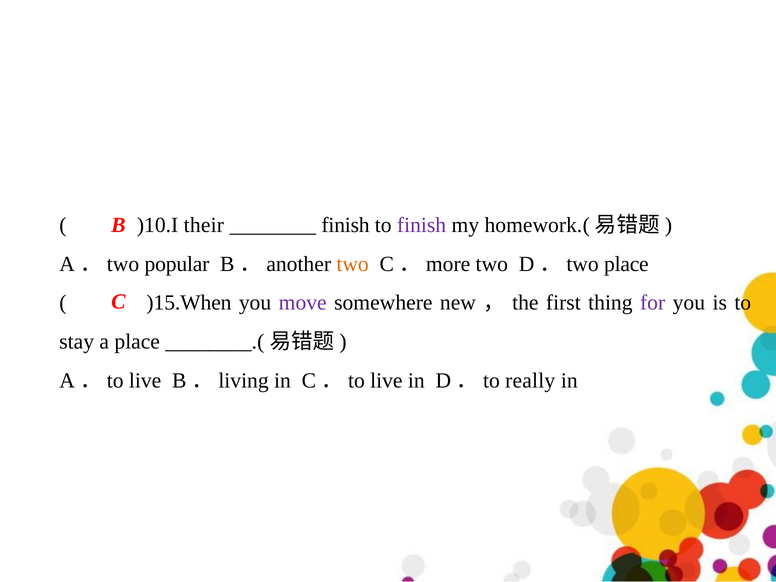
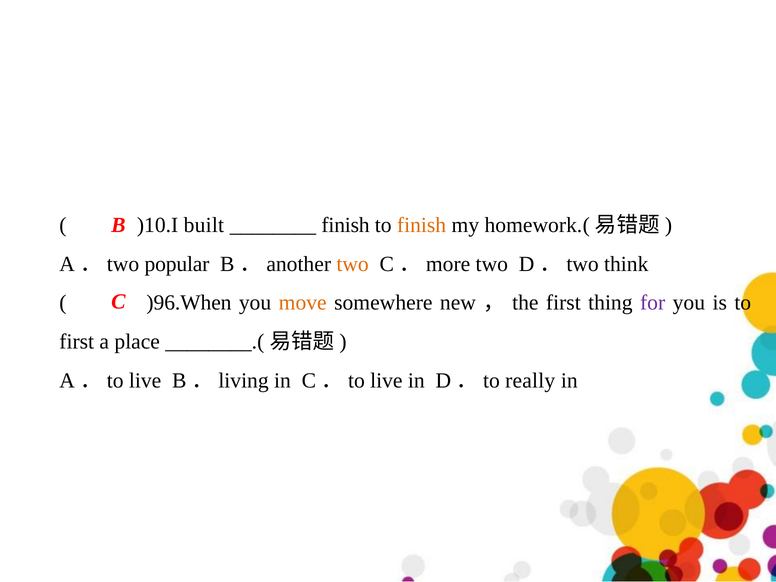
their: their -> built
finish at (422, 225) colour: purple -> orange
D．two place: place -> think
)15.When: )15.When -> )96.When
move colour: purple -> orange
stay at (77, 342): stay -> first
